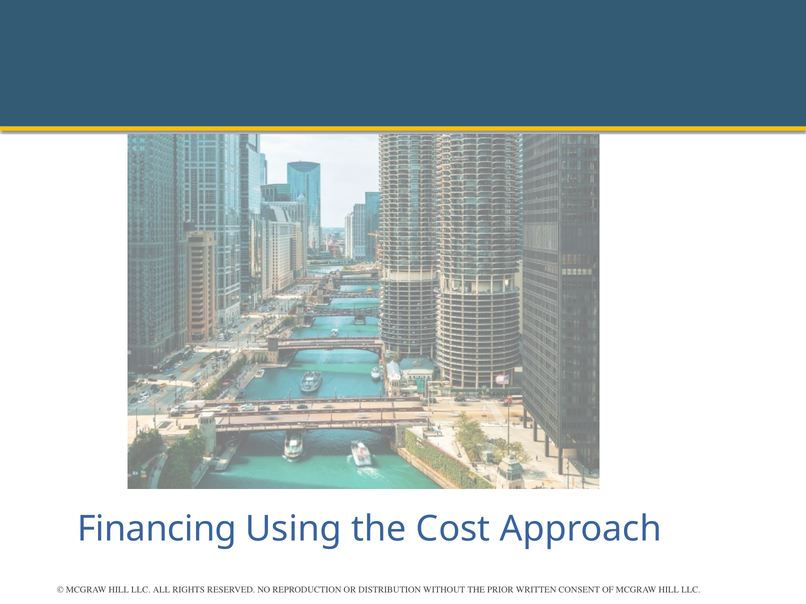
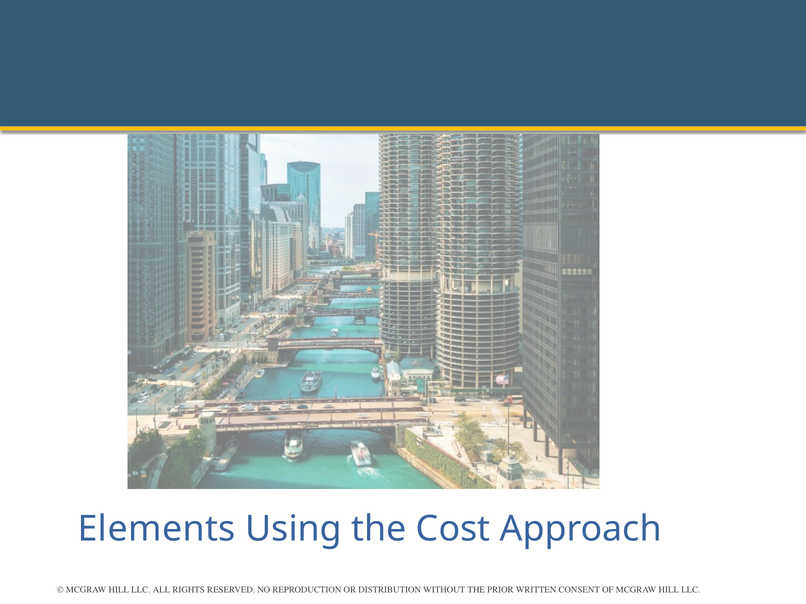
Financing: Financing -> Elements
